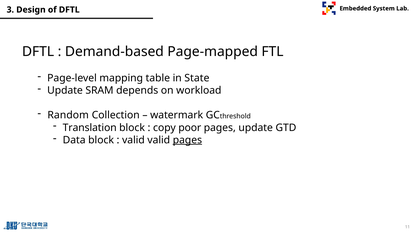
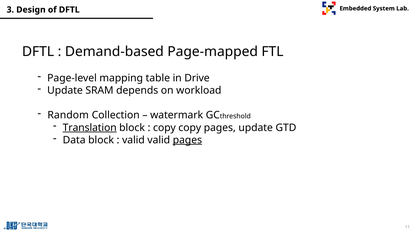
State: State -> Drive
Translation underline: none -> present
copy poor: poor -> copy
